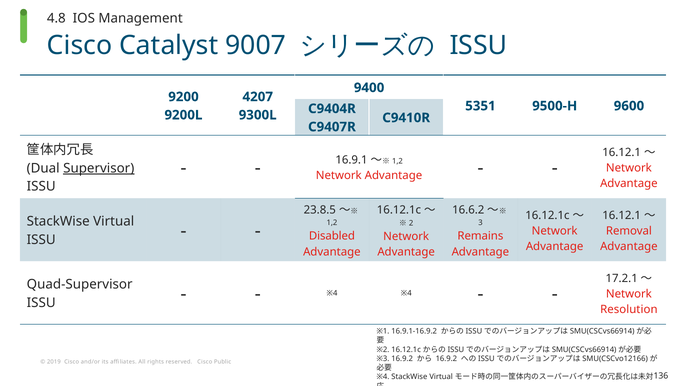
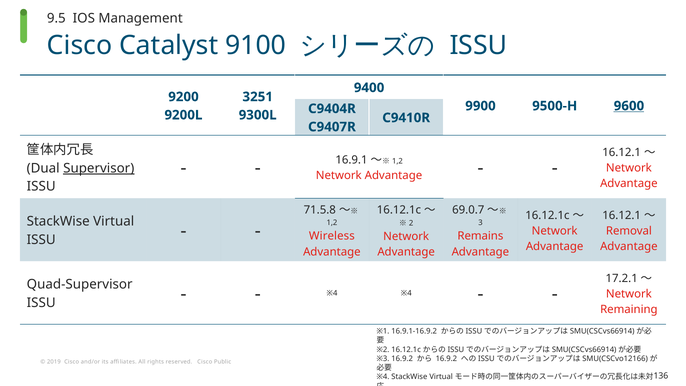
4.8: 4.8 -> 9.5
9007: 9007 -> 9100
4207: 4207 -> 3251
5351: 5351 -> 9900
9600 underline: none -> present
23.8.5: 23.8.5 -> 71.5.8
16.6.2: 16.6.2 -> 69.0.7
Disabled: Disabled -> Wireless
Resolution: Resolution -> Remaining
